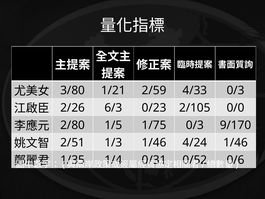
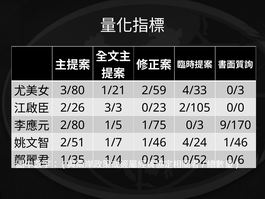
6/3: 6/3 -> 3/3
1/3: 1/3 -> 1/7
